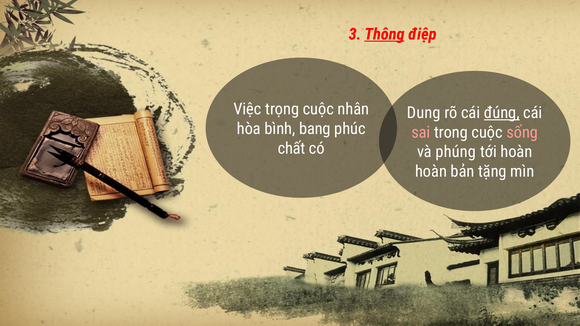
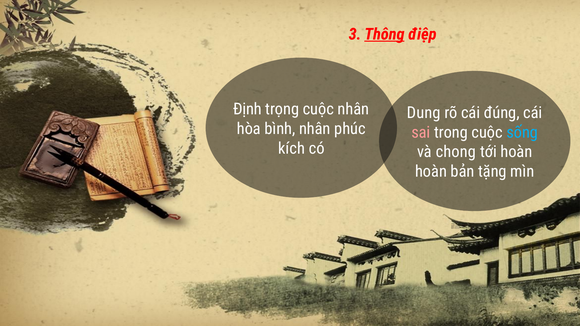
Việc: Việc -> Định
đúng underline: present -> none
bình bang: bang -> nhân
sống colour: pink -> light blue
chất: chất -> kích
phúng: phúng -> chong
